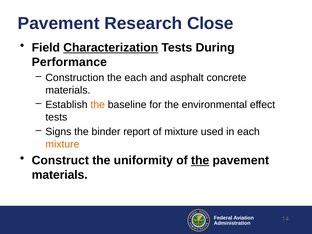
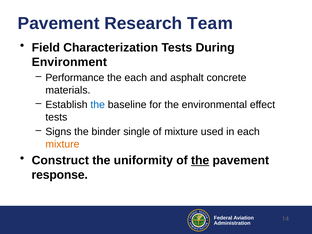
Close: Close -> Team
Characterization underline: present -> none
Performance: Performance -> Environment
Construction: Construction -> Performance
the at (98, 105) colour: orange -> blue
report: report -> single
materials at (60, 175): materials -> response
